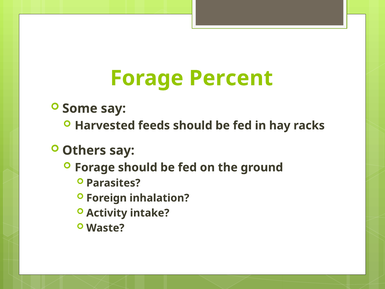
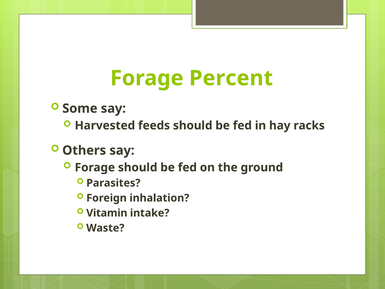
Activity: Activity -> Vitamin
